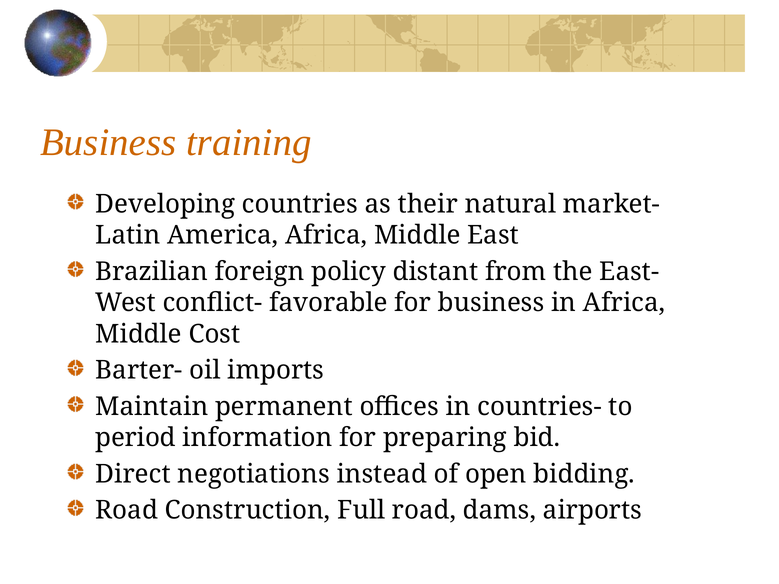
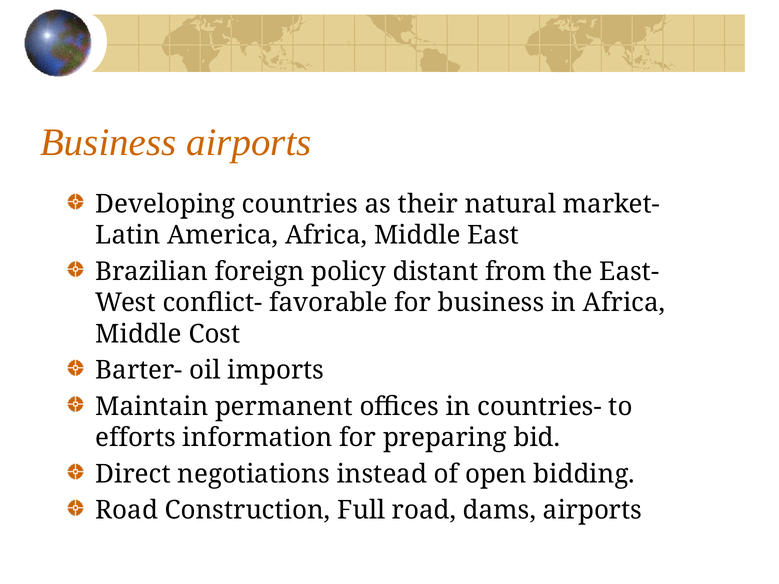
Business training: training -> airports
period: period -> efforts
